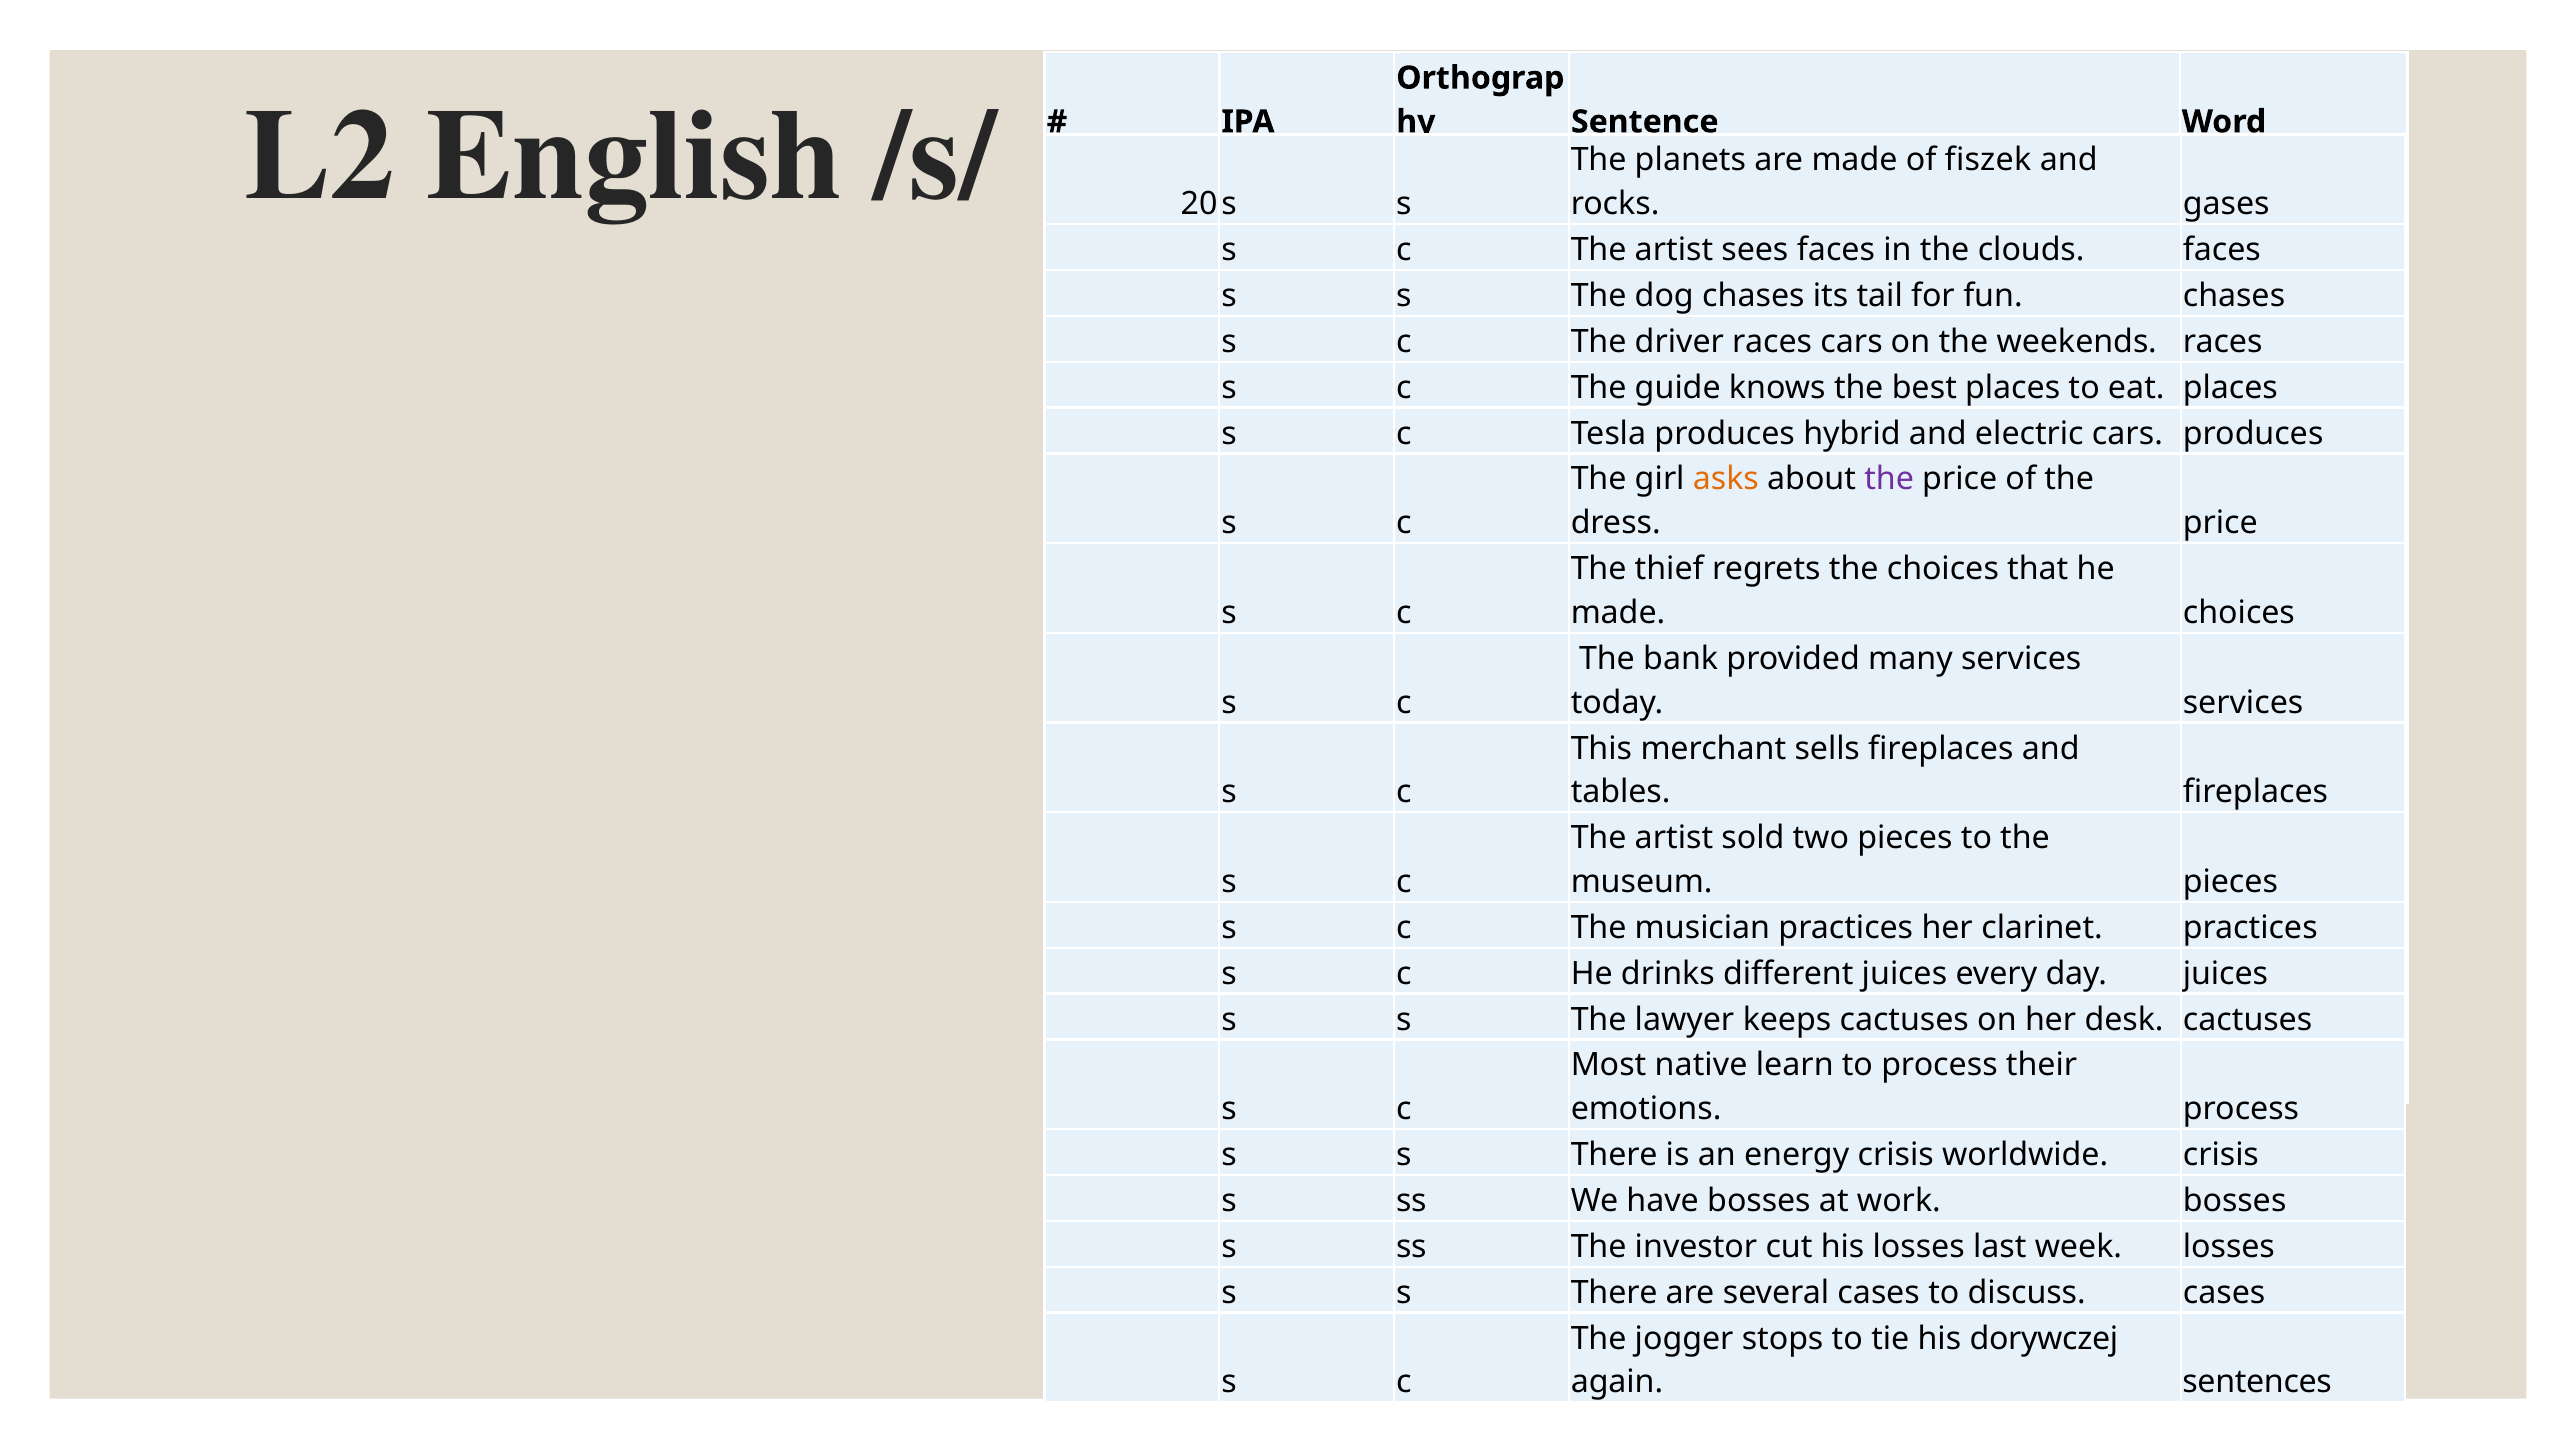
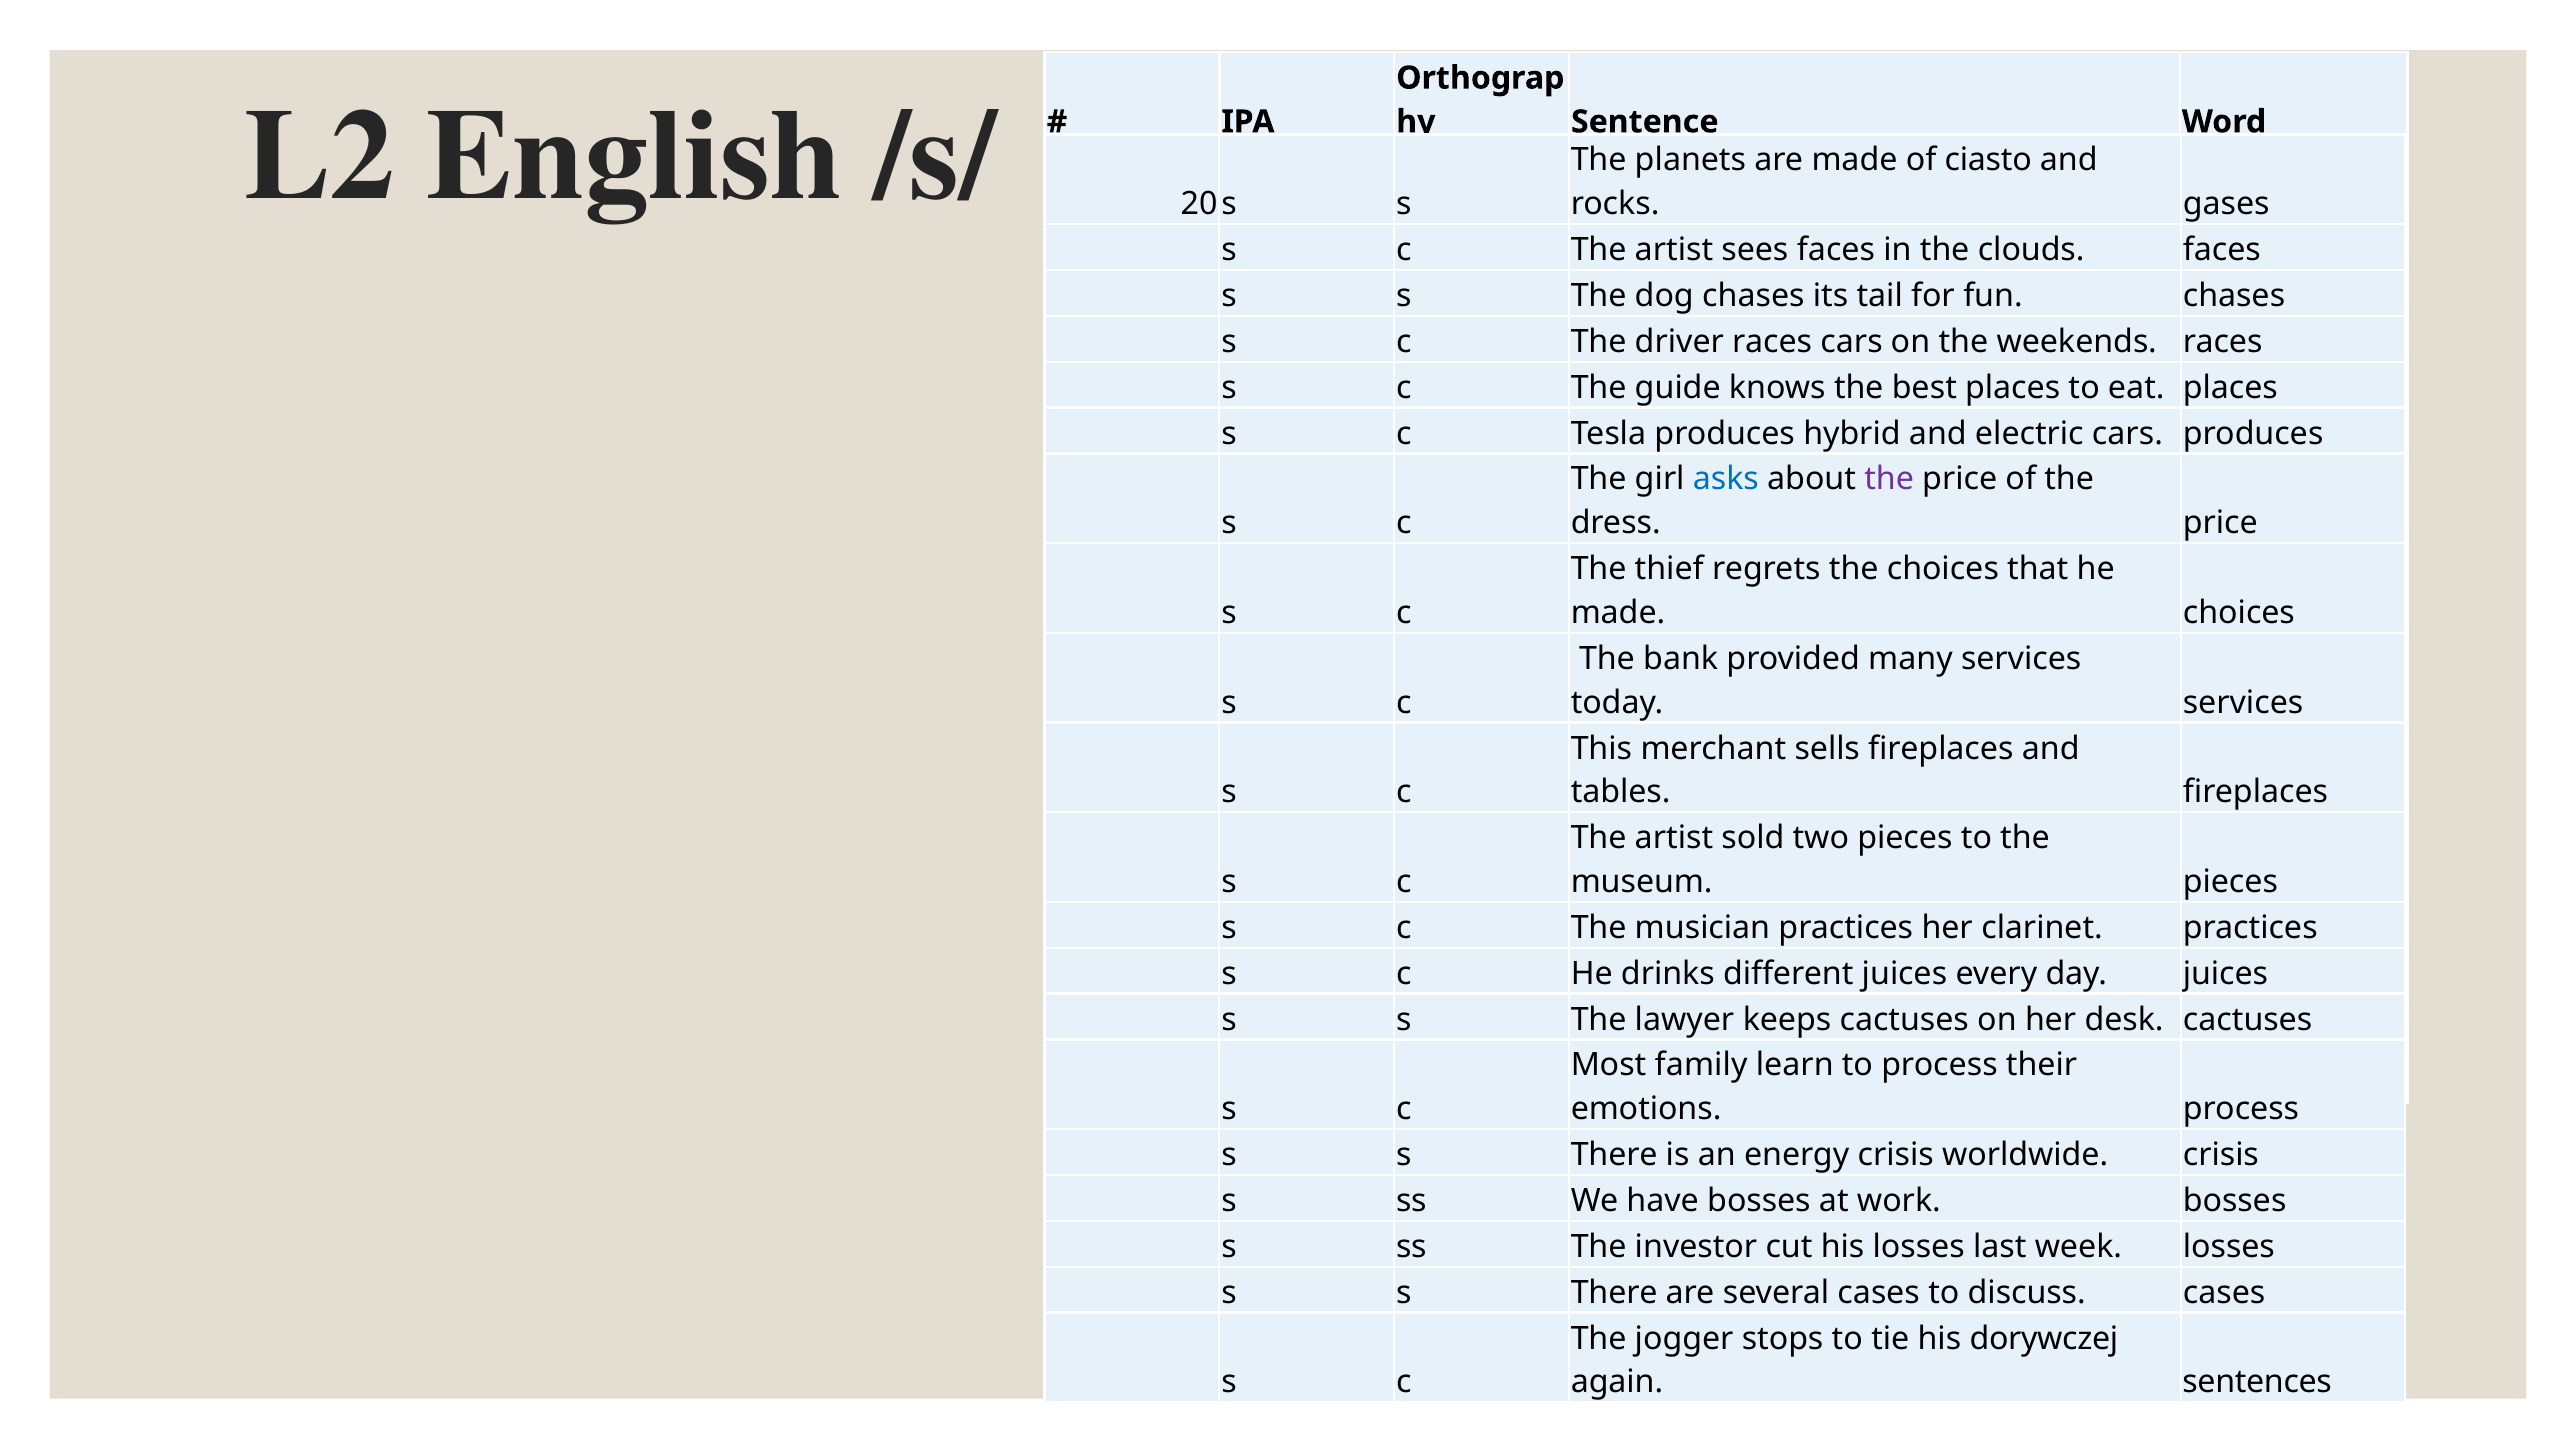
of fiszek: fiszek -> ciasto
asks colour: orange -> blue
native: native -> family
